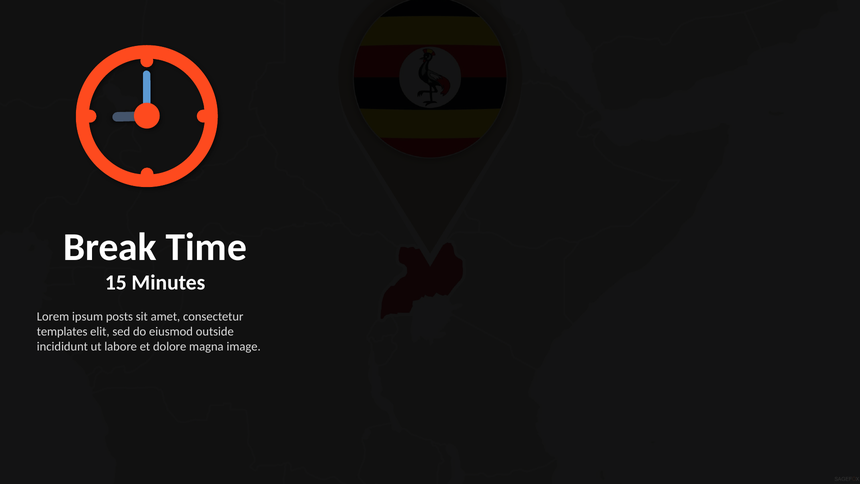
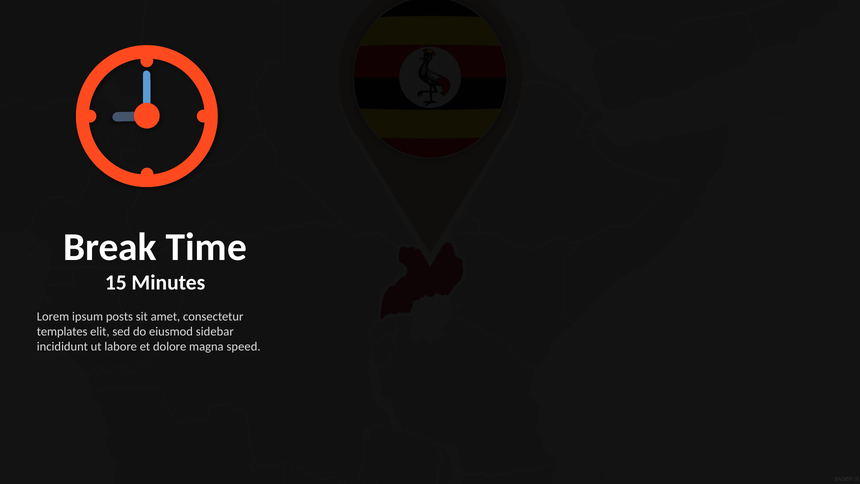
outside: outside -> sidebar
image: image -> speed
